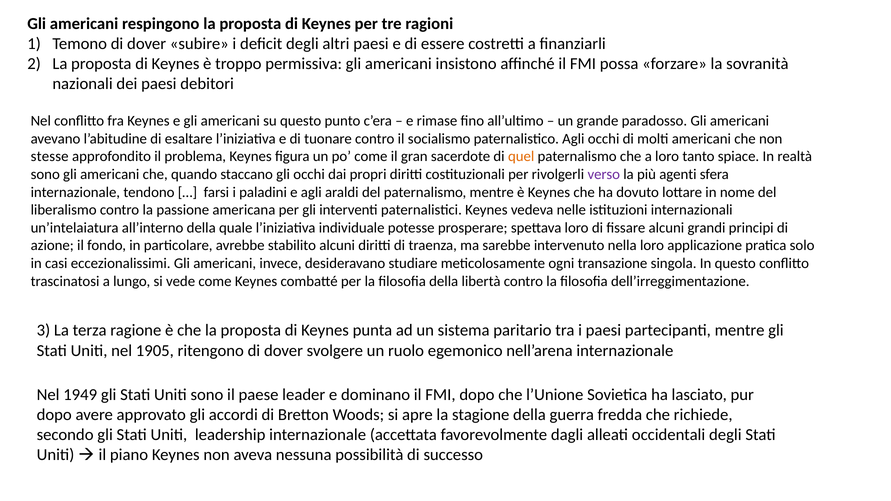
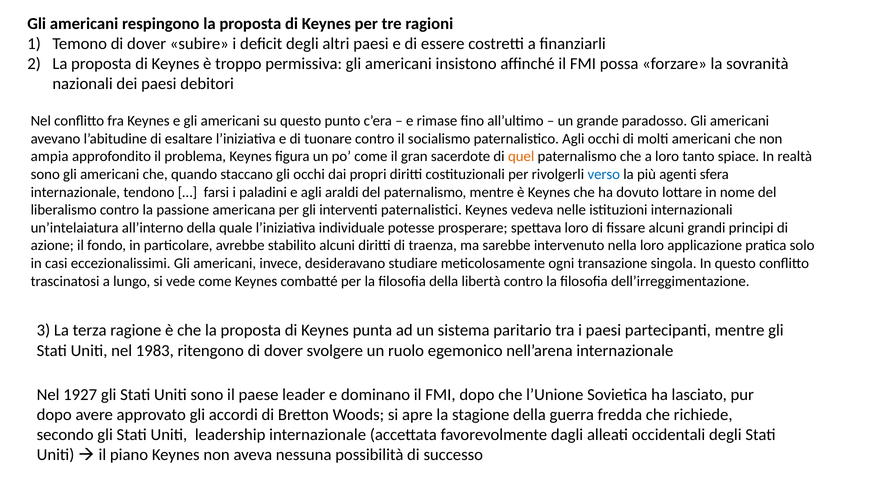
stesse: stesse -> ampia
verso colour: purple -> blue
1905: 1905 -> 1983
1949: 1949 -> 1927
